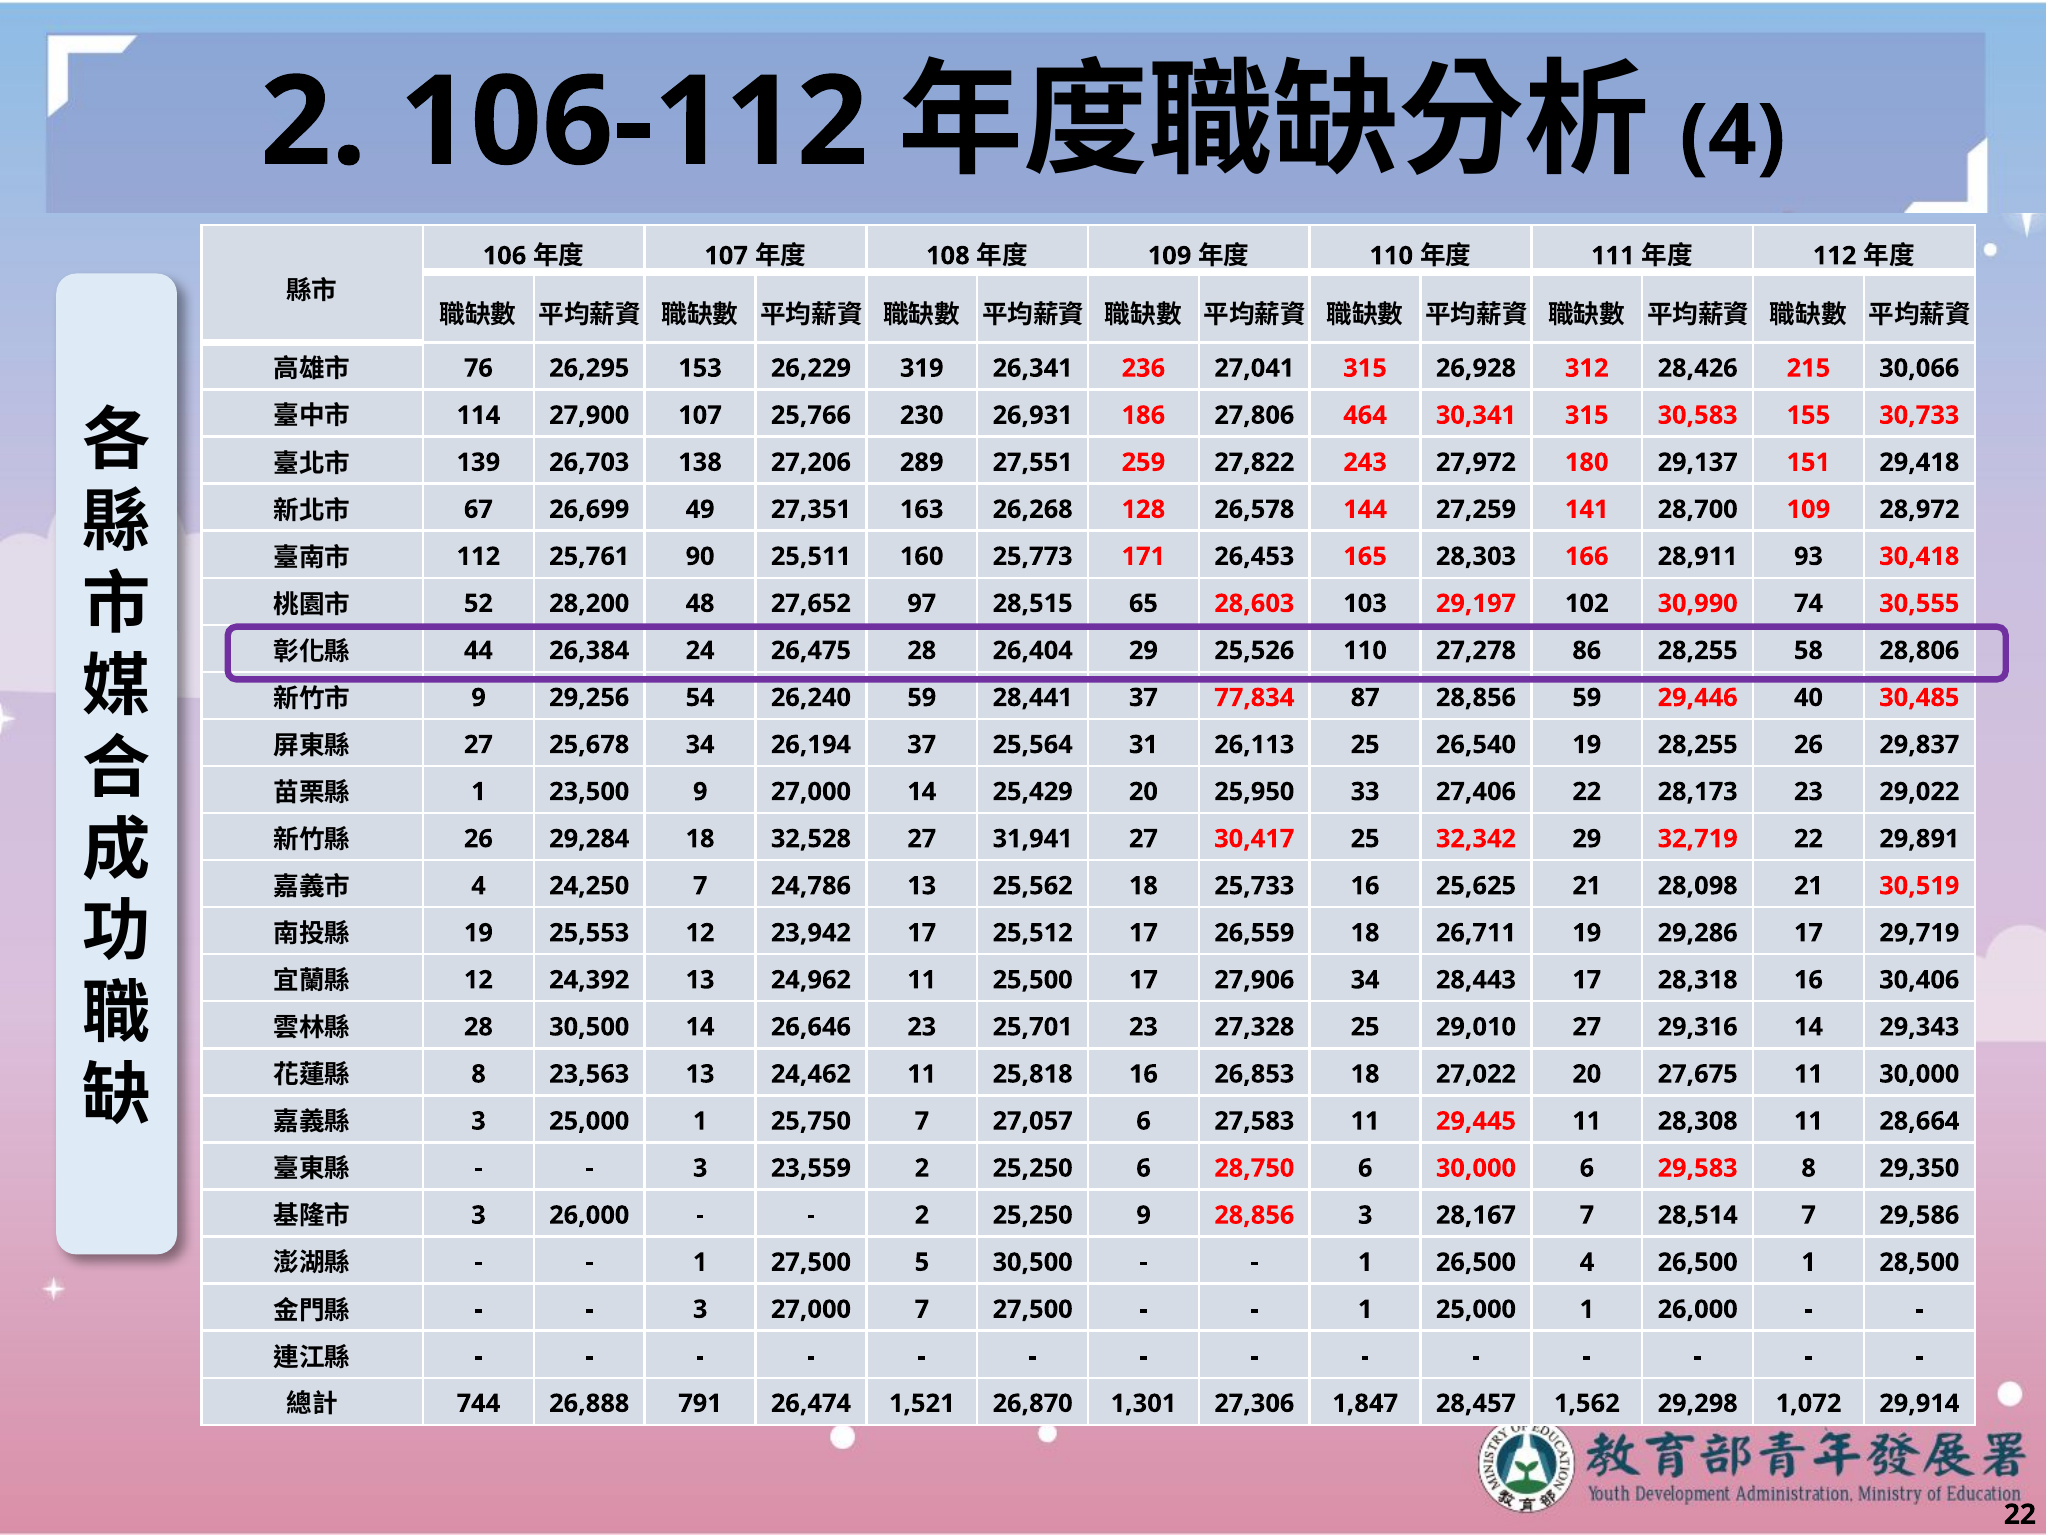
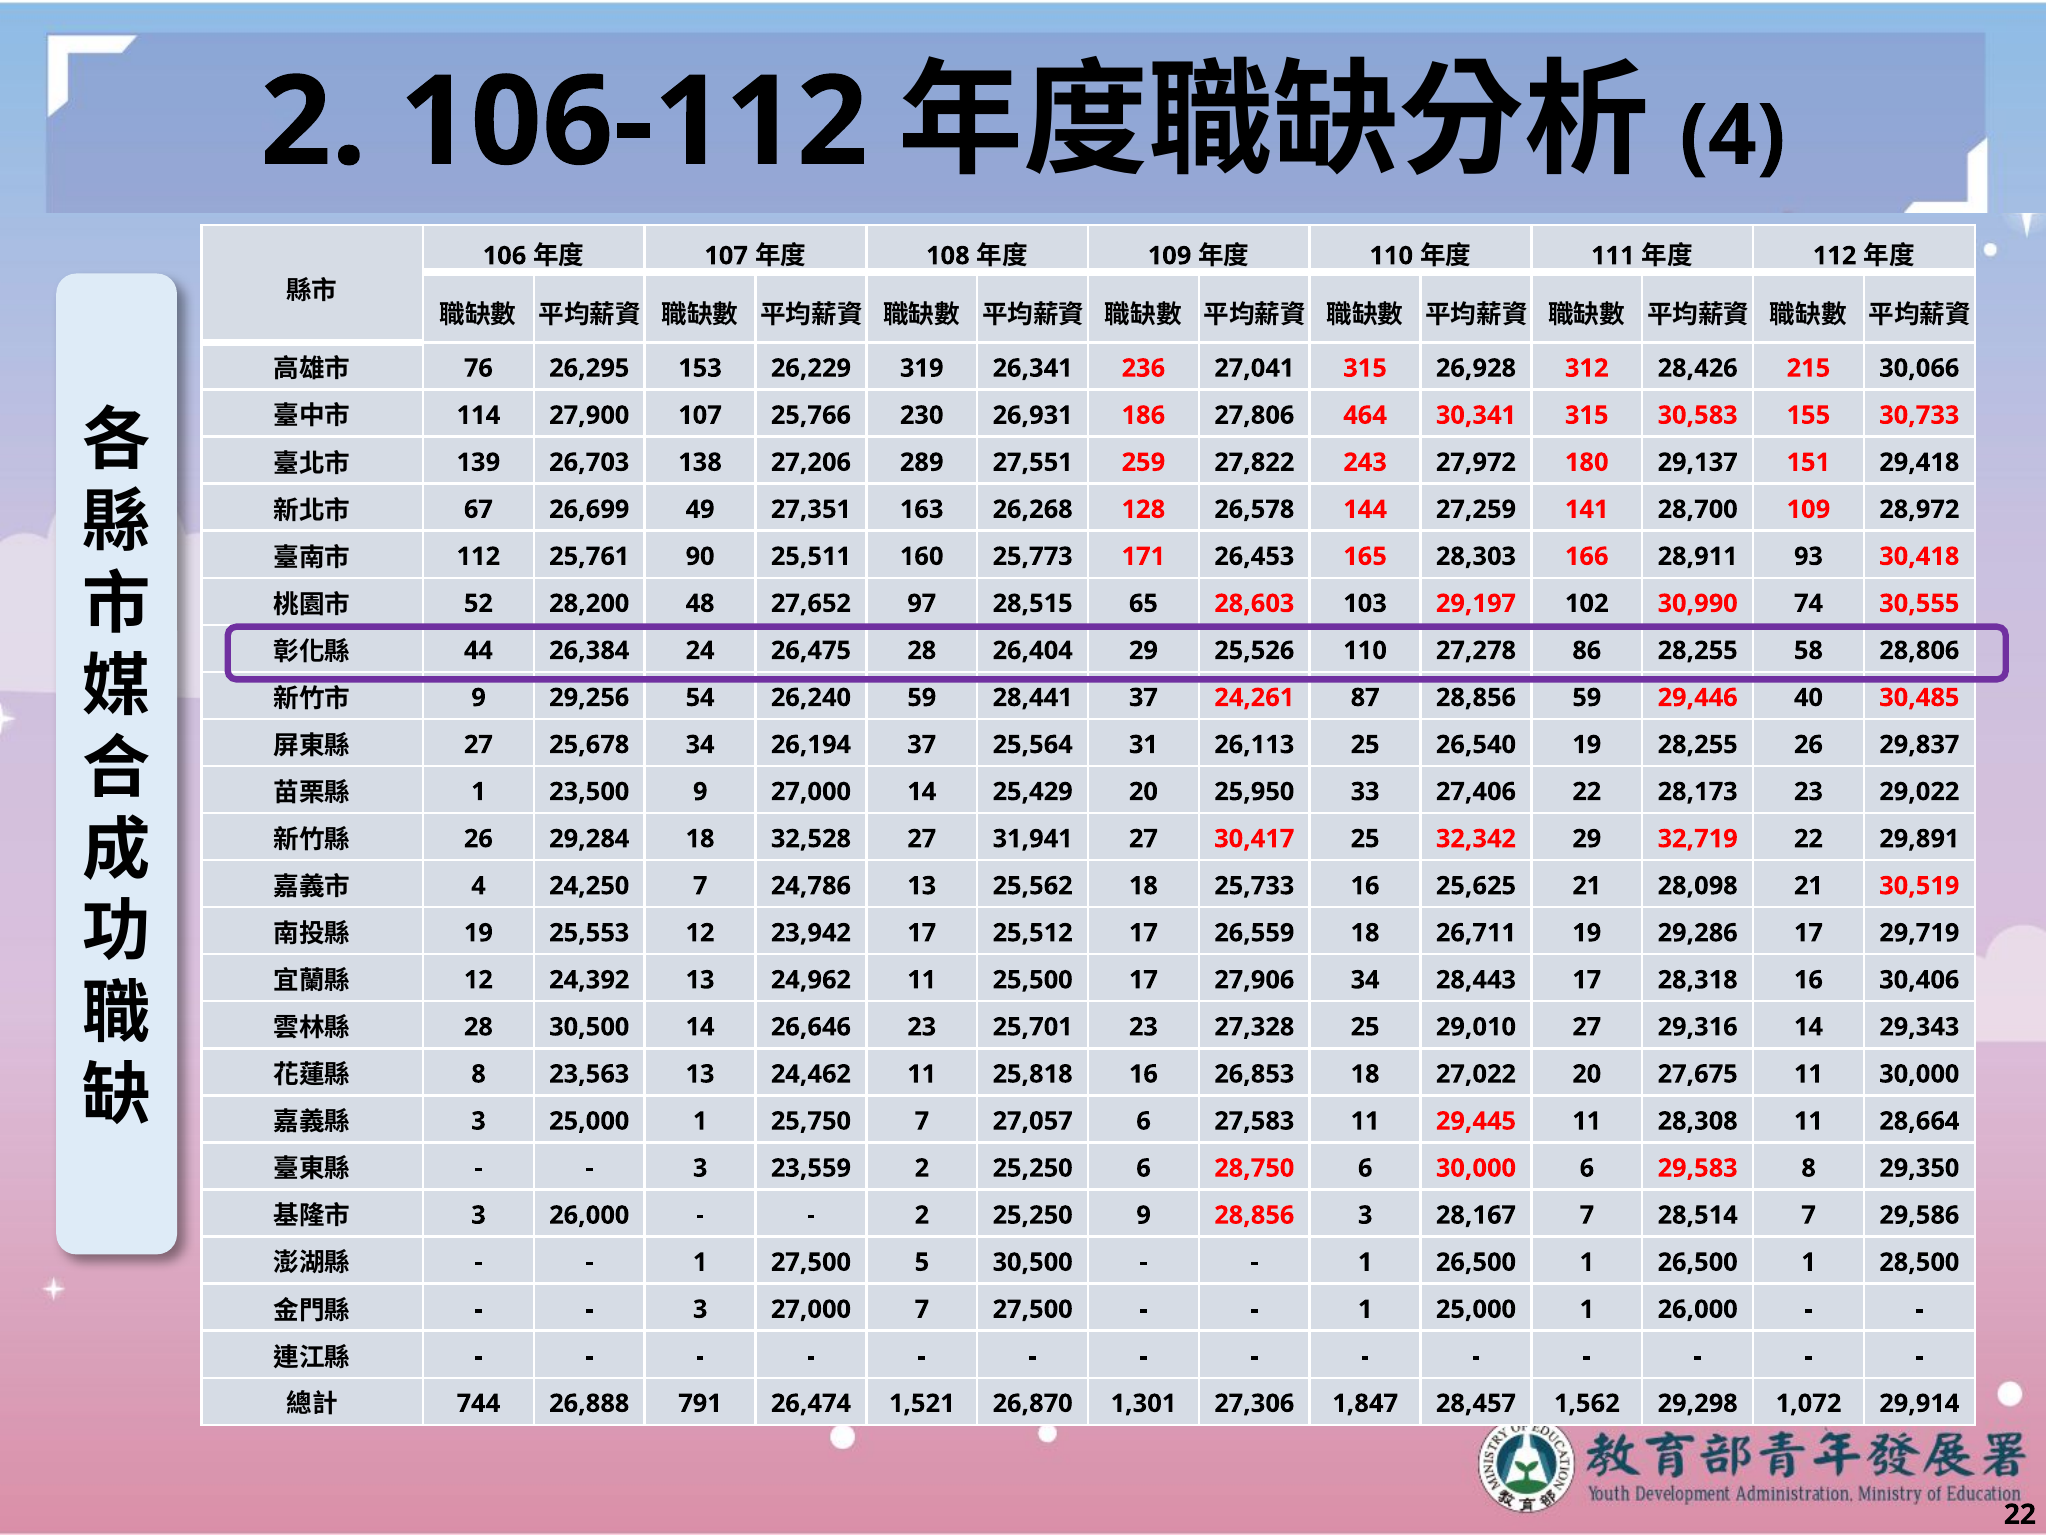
77,834: 77,834 -> 24,261
4 at (1587, 1262): 4 -> 1
